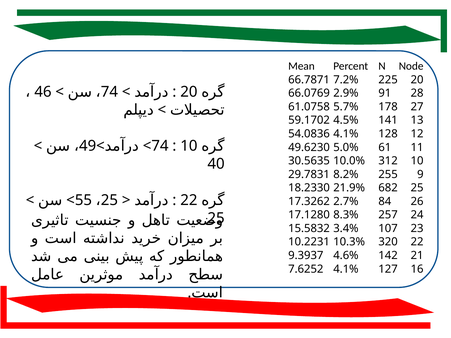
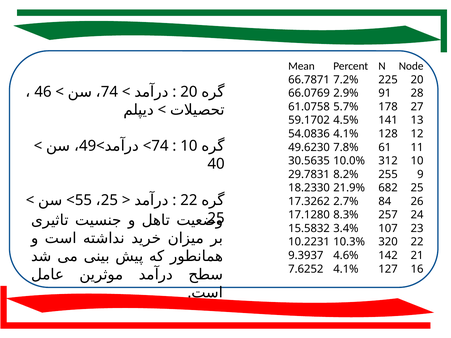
5.0%: 5.0% -> 7.8%
